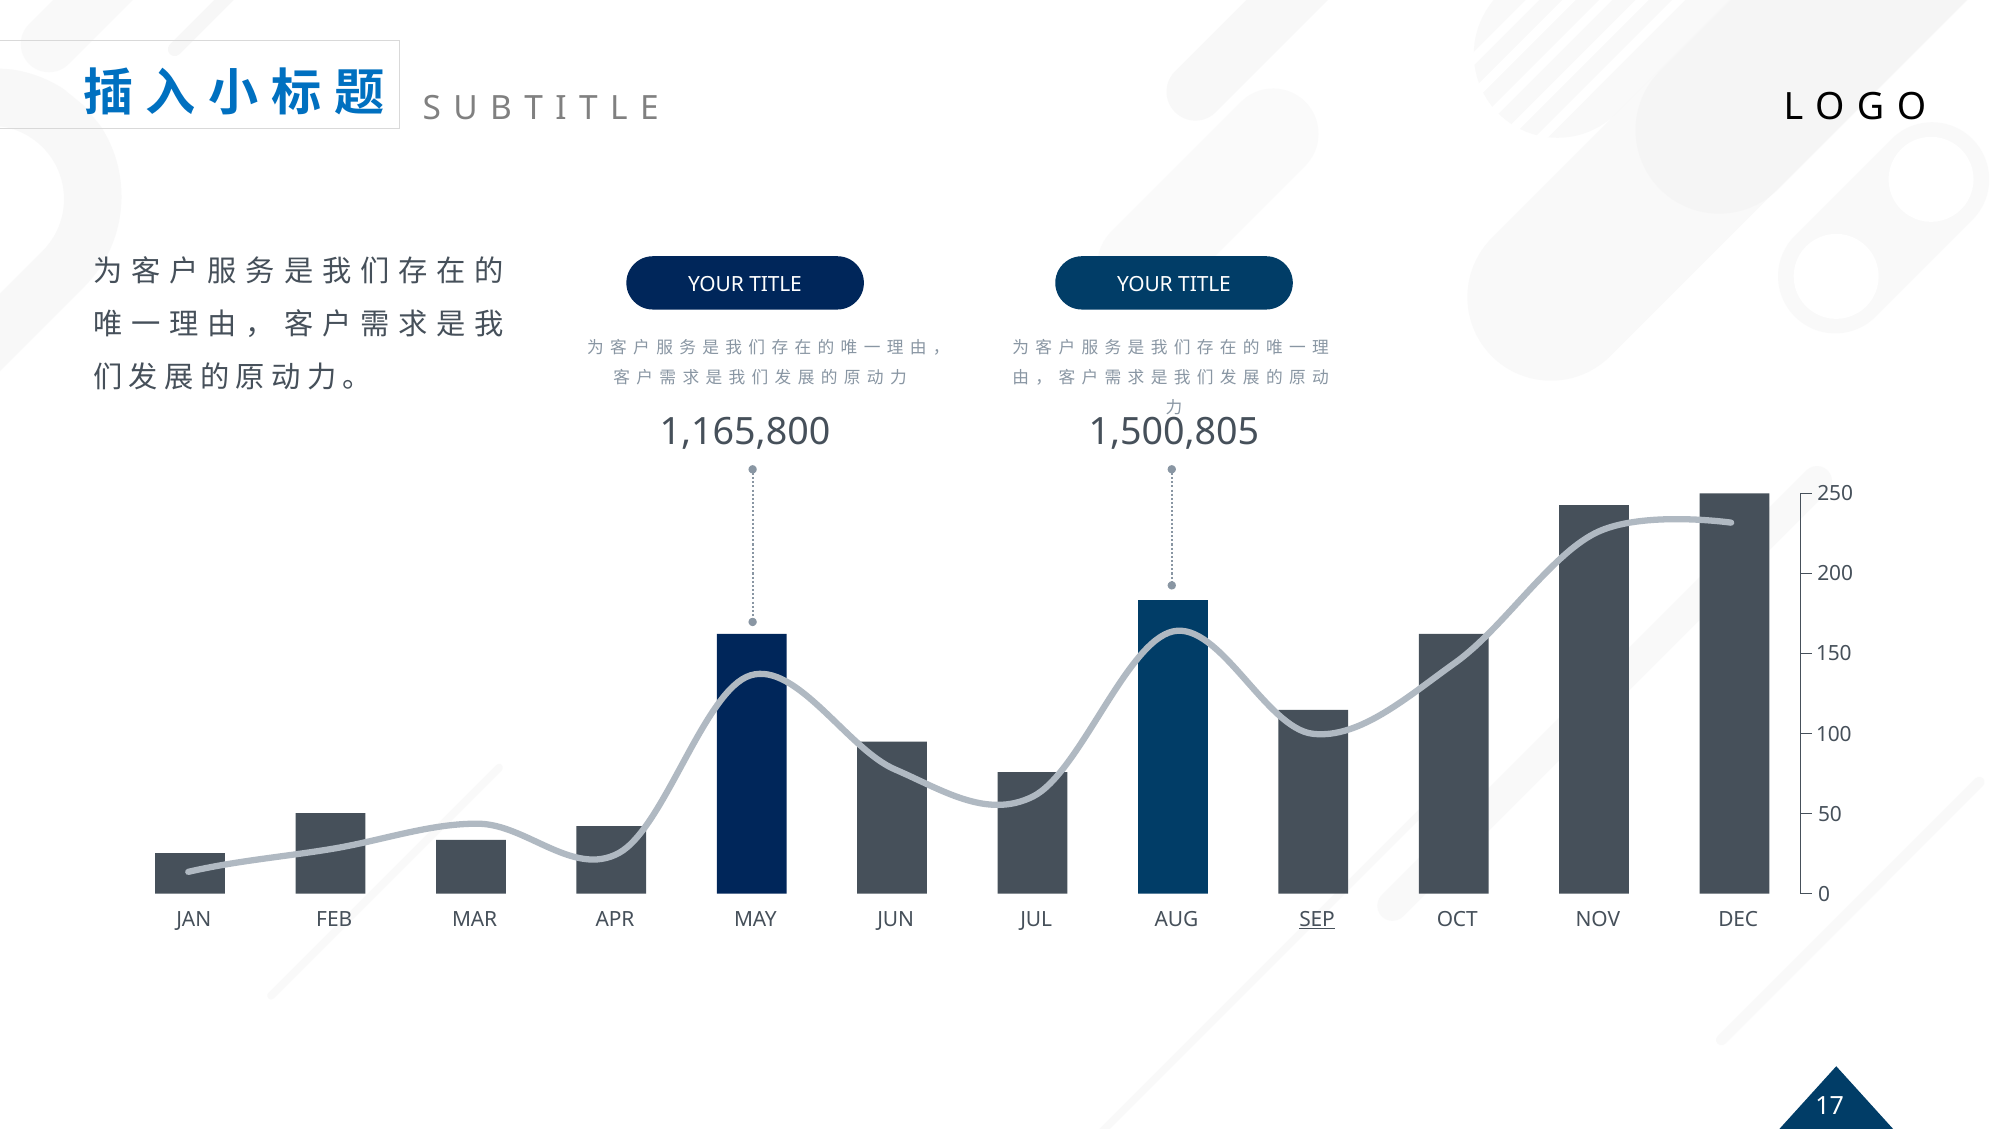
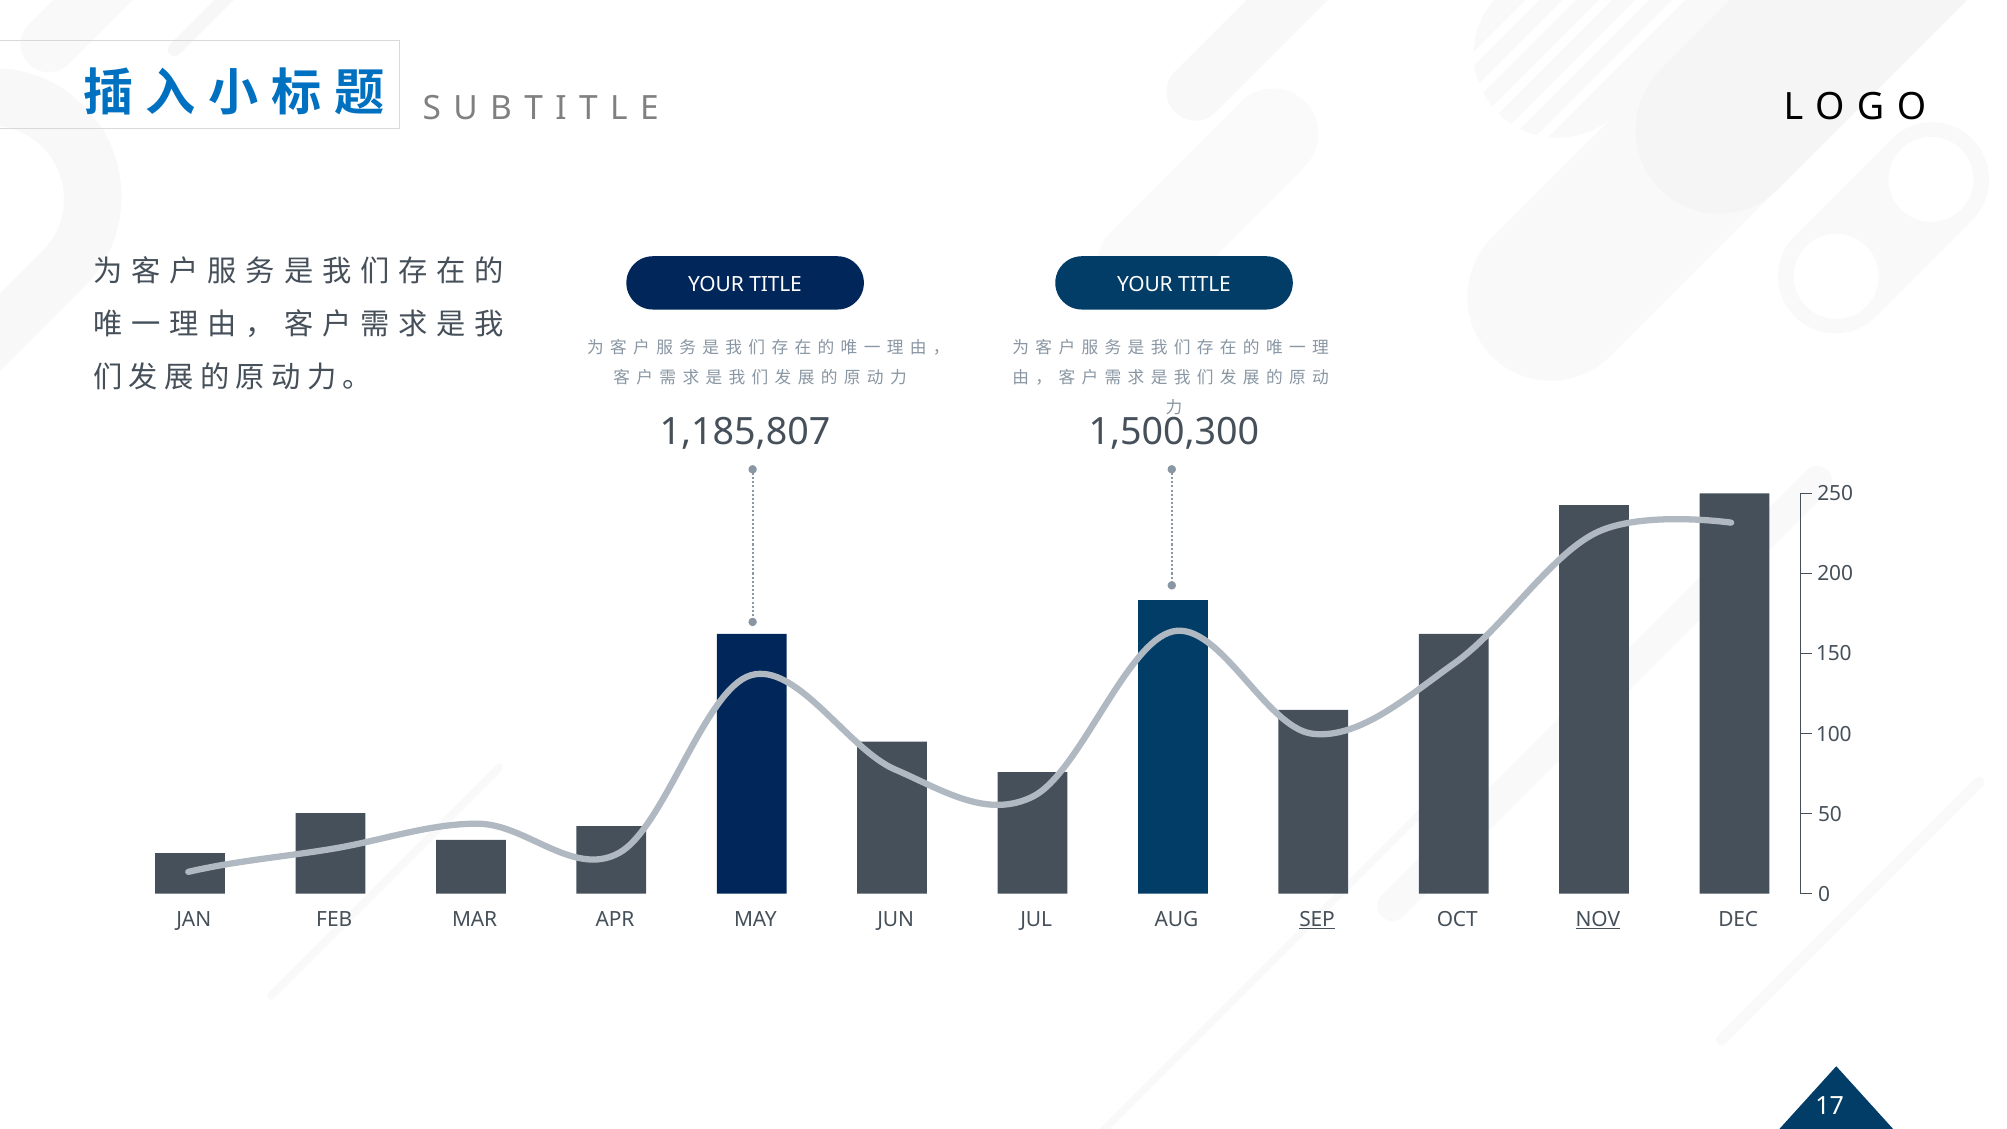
1,165,800: 1,165,800 -> 1,185,807
1,500,805: 1,500,805 -> 1,500,300
NOV underline: none -> present
